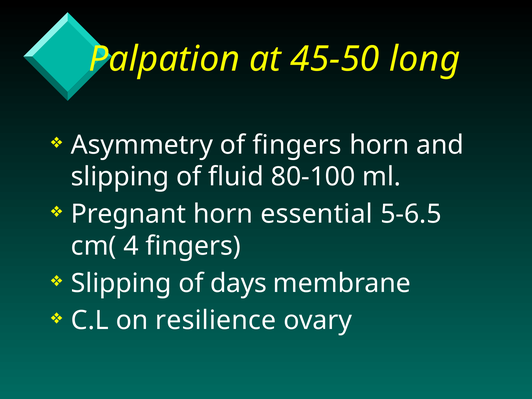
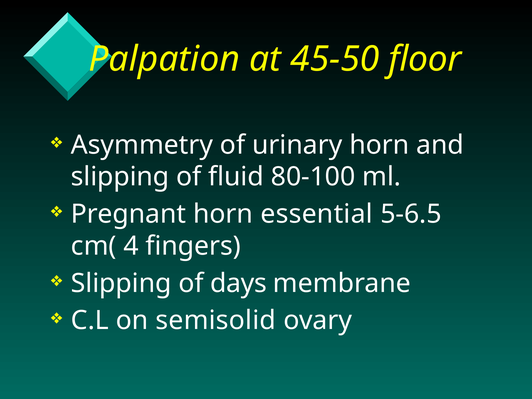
long: long -> floor
of fingers: fingers -> urinary
resilience: resilience -> semisolid
